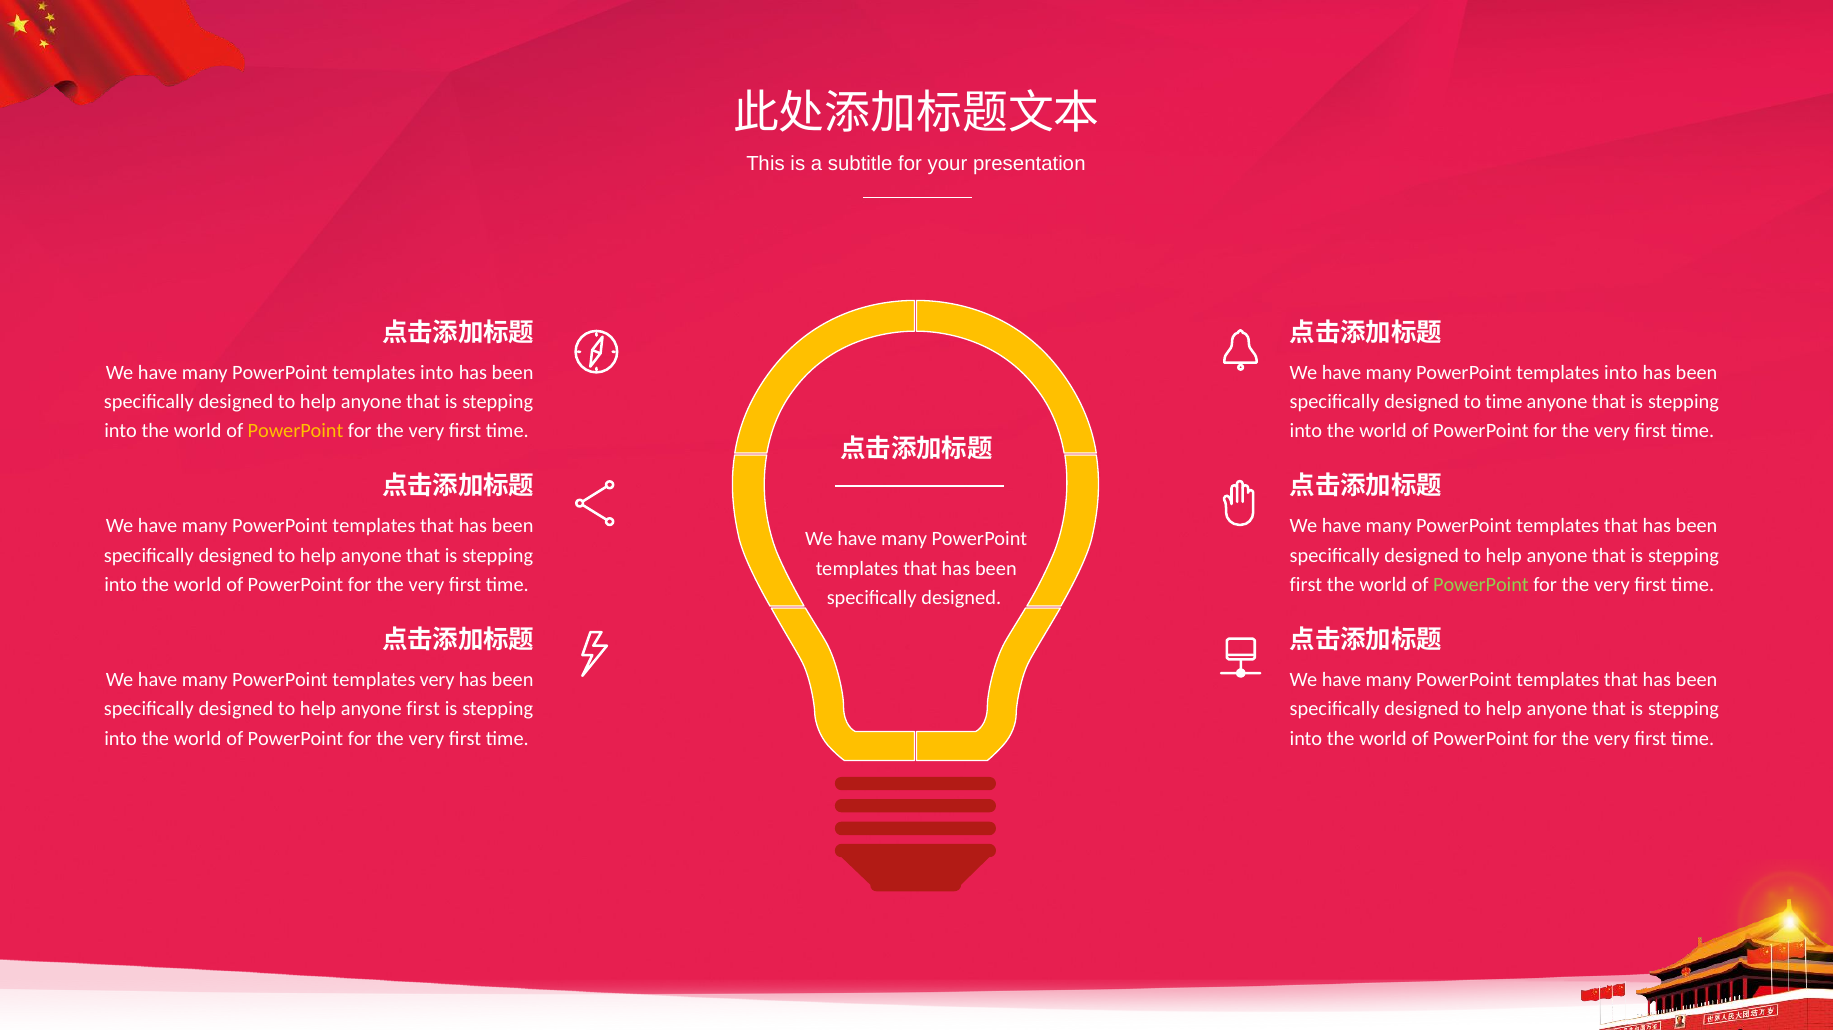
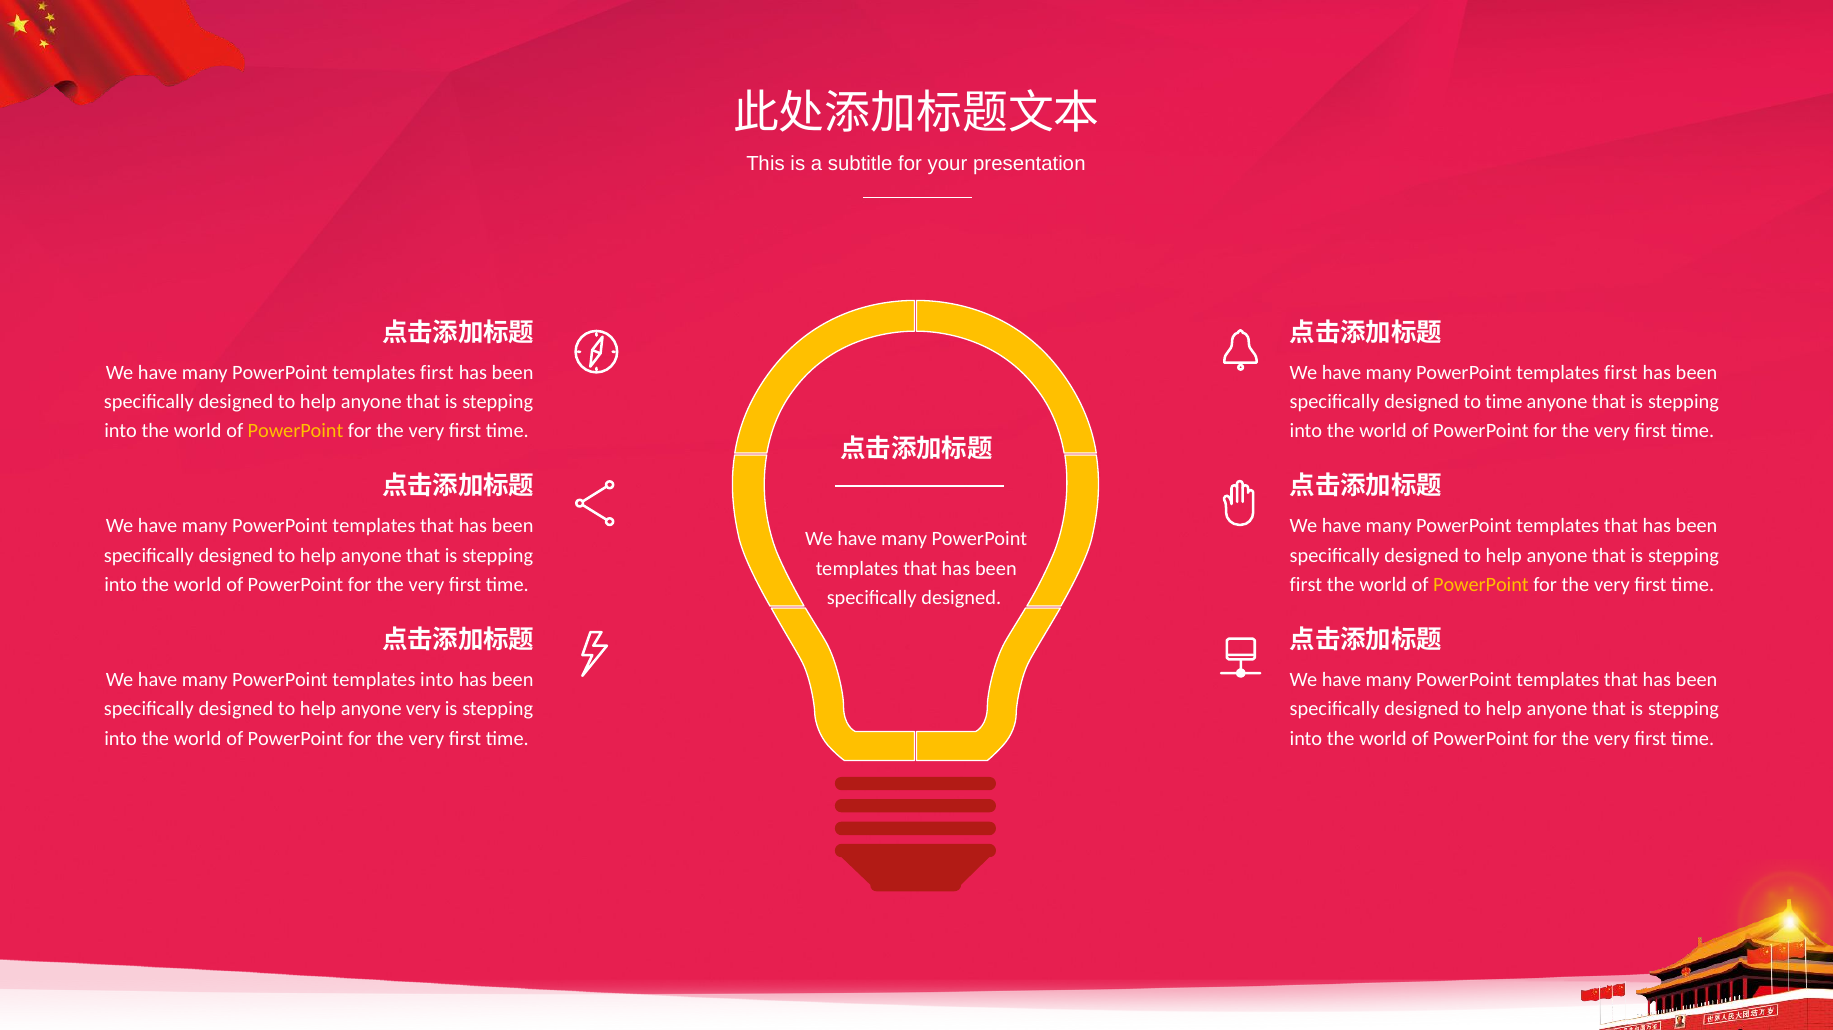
into at (437, 373): into -> first
into at (1621, 373): into -> first
PowerPoint at (1481, 585) colour: light green -> yellow
templates very: very -> into
anyone first: first -> very
